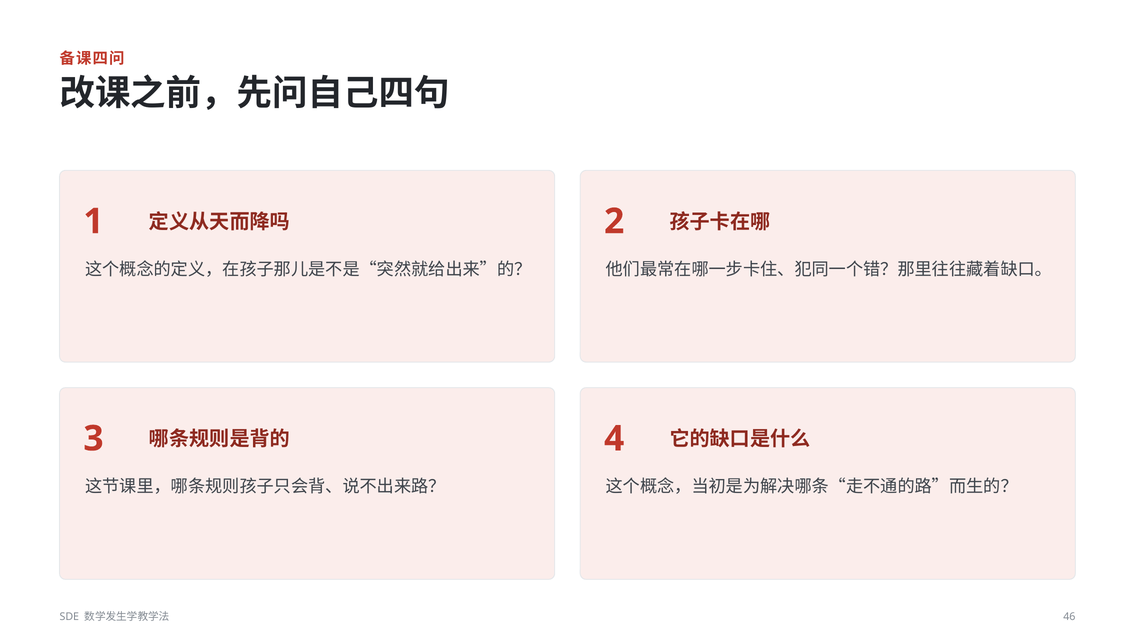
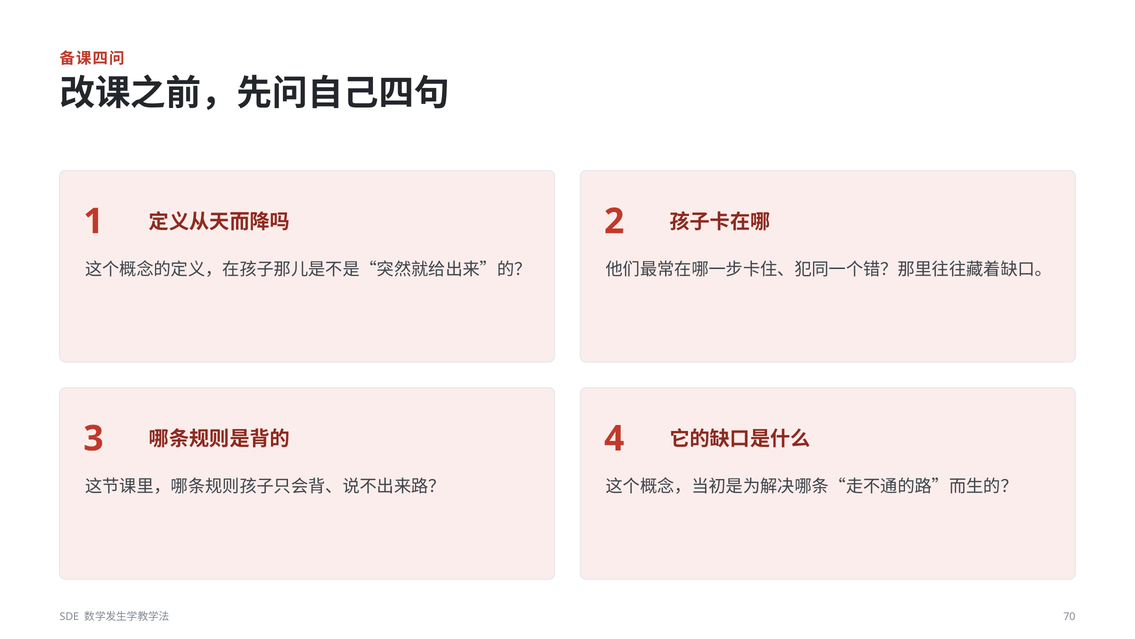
46: 46 -> 70
